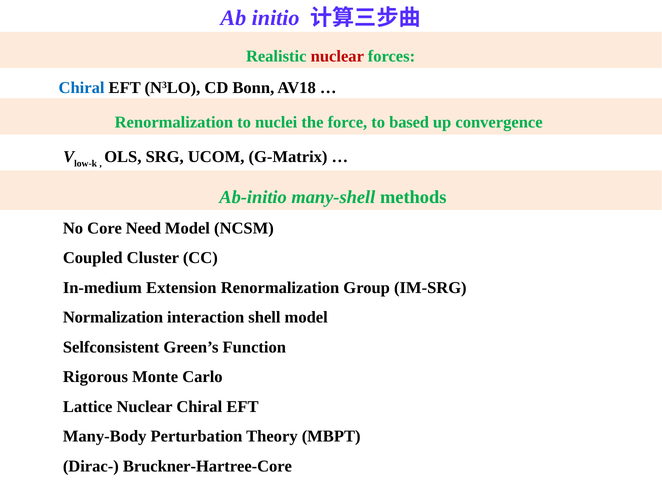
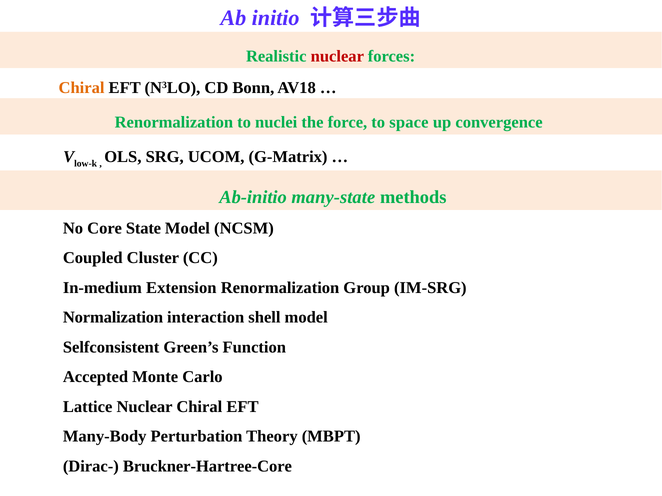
Chiral at (82, 88) colour: blue -> orange
based: based -> space
many-shell: many-shell -> many-state
Need: Need -> State
Rigorous: Rigorous -> Accepted
